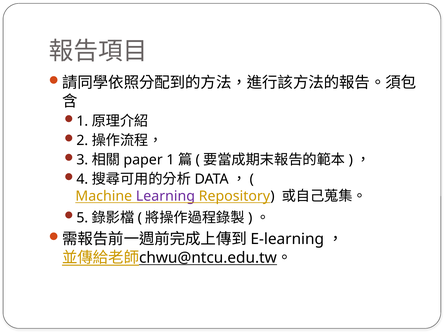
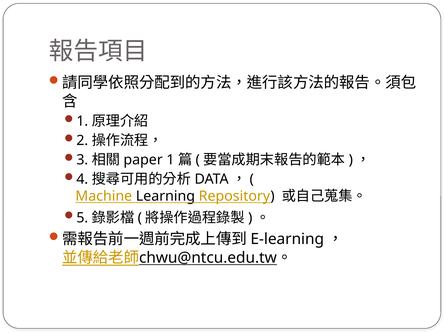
Learning colour: purple -> black
